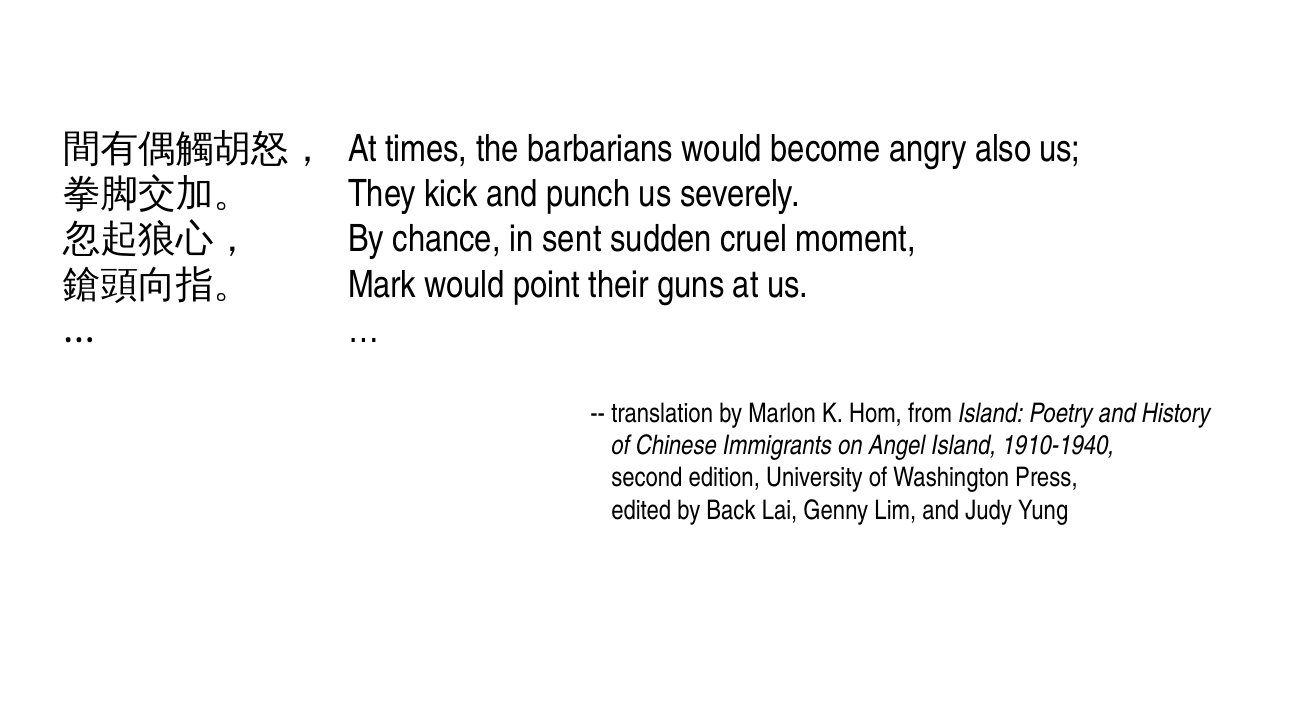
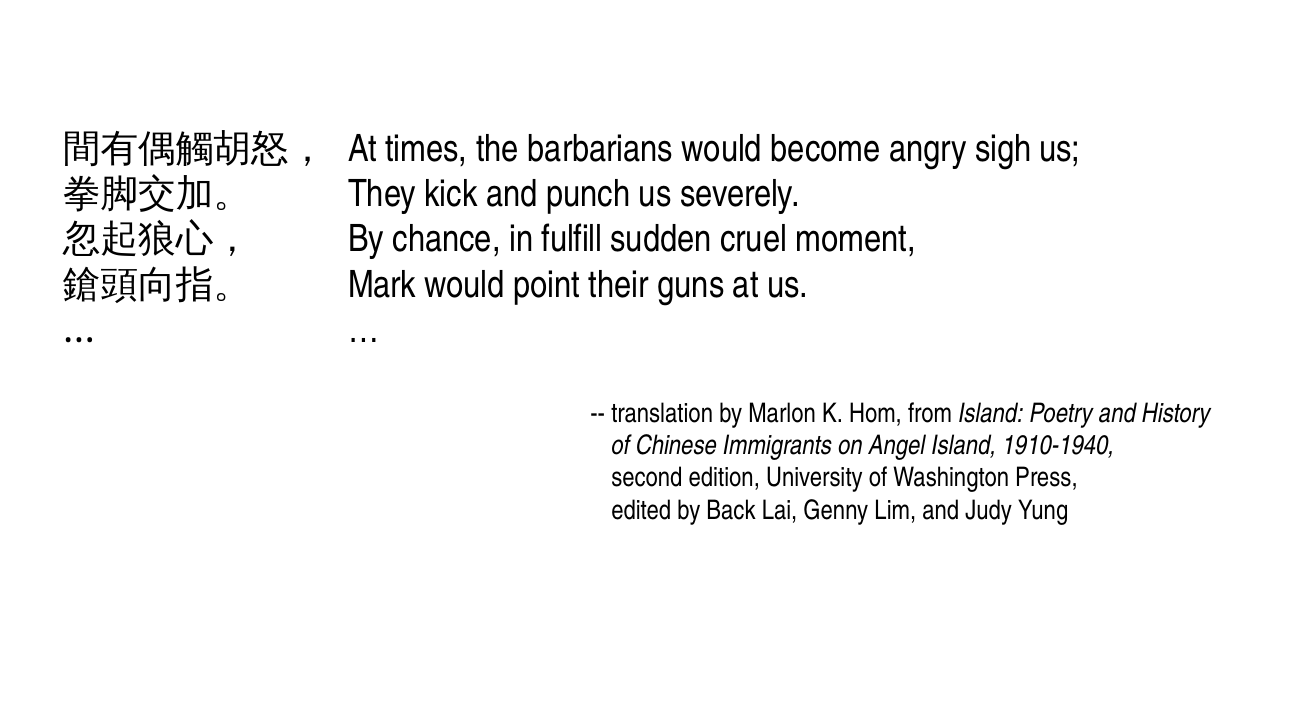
also: also -> sigh
sent: sent -> fulfill
